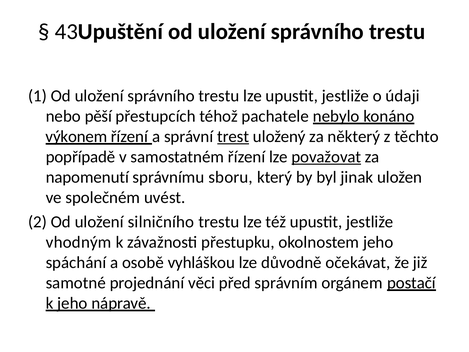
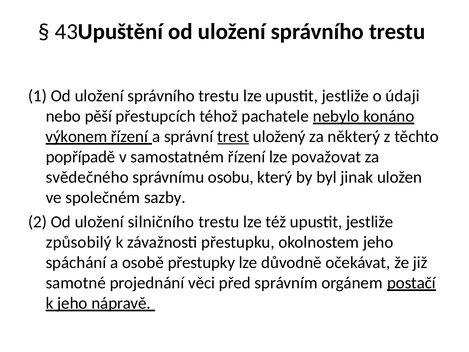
považovat underline: present -> none
napomenutí: napomenutí -> svědečného
sboru: sboru -> osobu
uvést: uvést -> sazby
vhodným: vhodným -> způsobilý
vyhláškou: vyhláškou -> přestupky
